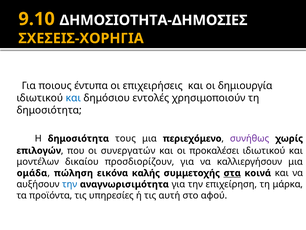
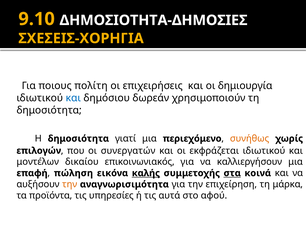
έντυπα: έντυπα -> πολίτη
εντολές: εντολές -> δωρεάν
τους: τους -> γιατί
συνήθως colour: purple -> orange
προκαλέσει: προκαλέσει -> εκφράζεται
προσδιορίζουν: προσδιορίζουν -> επικοινωνιακός
ομάδα: ομάδα -> επαφή
καλής underline: none -> present
την at (70, 184) colour: blue -> orange
αυτή: αυτή -> αυτά
